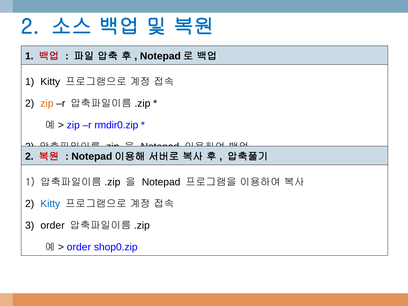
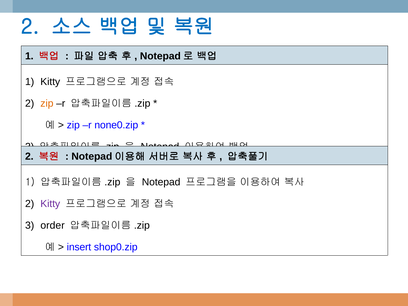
rmdir0.zip: rmdir0.zip -> none0.zip
Kitty at (50, 204) colour: blue -> purple
order at (79, 247): order -> insert
